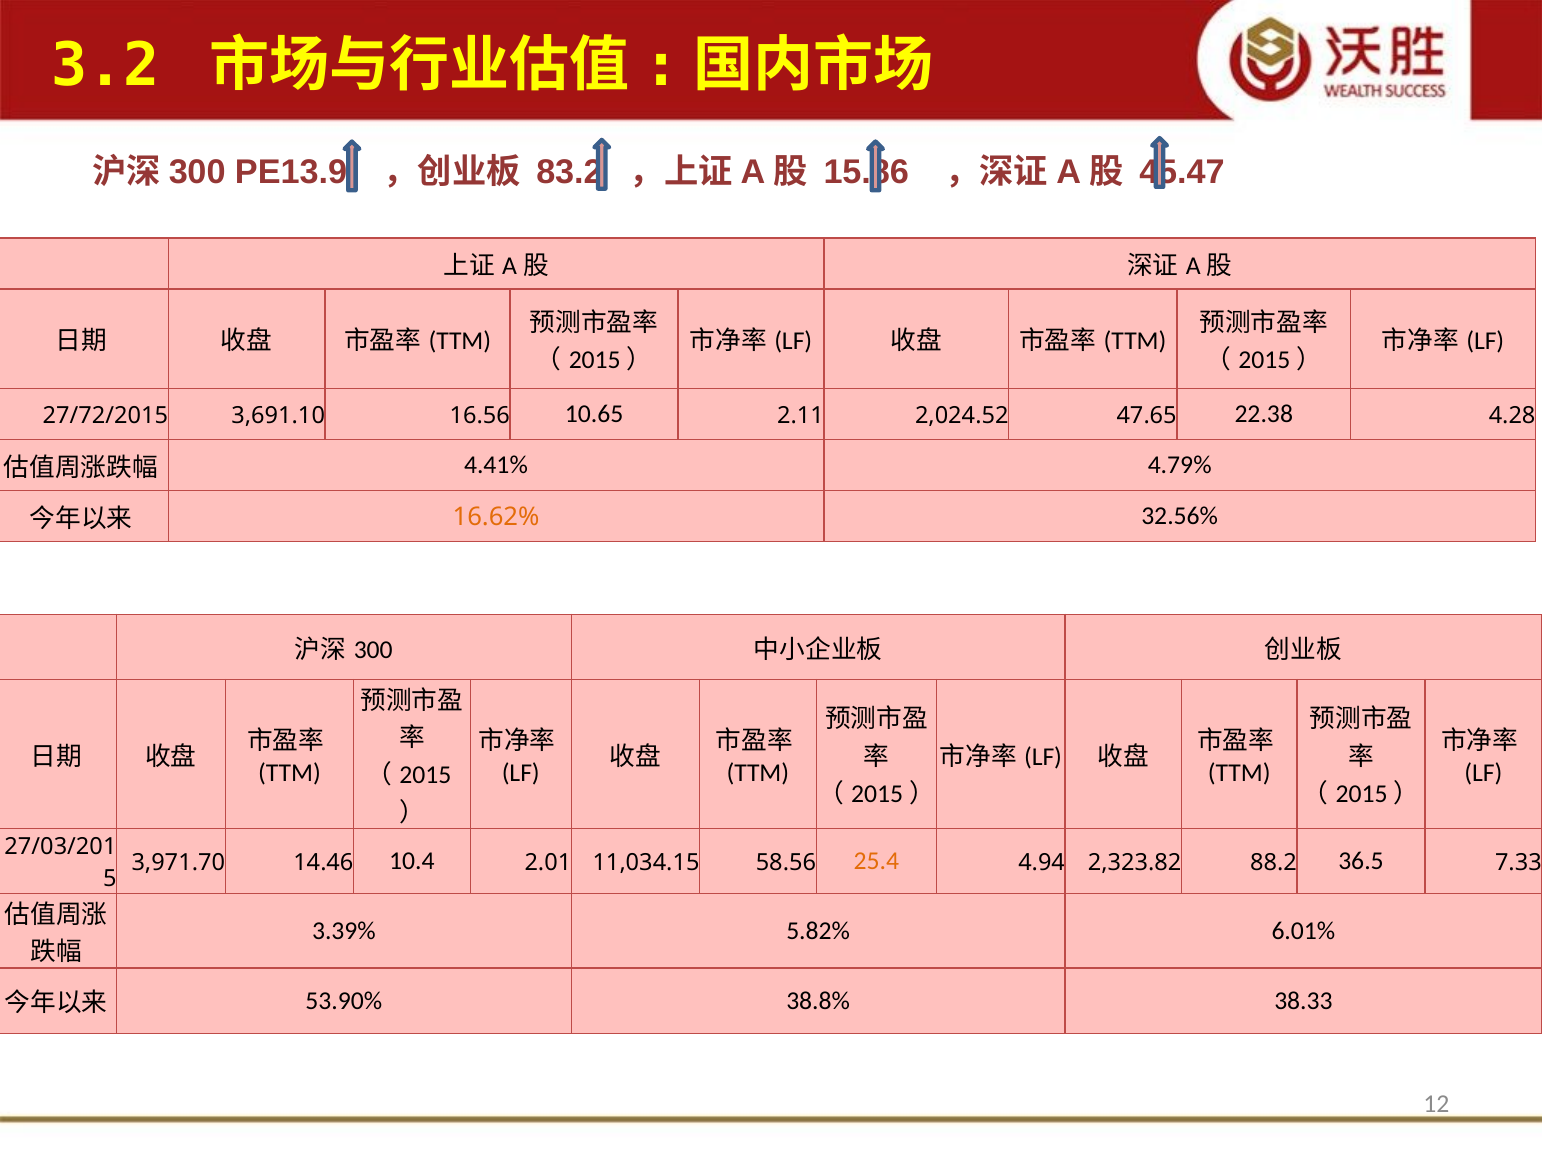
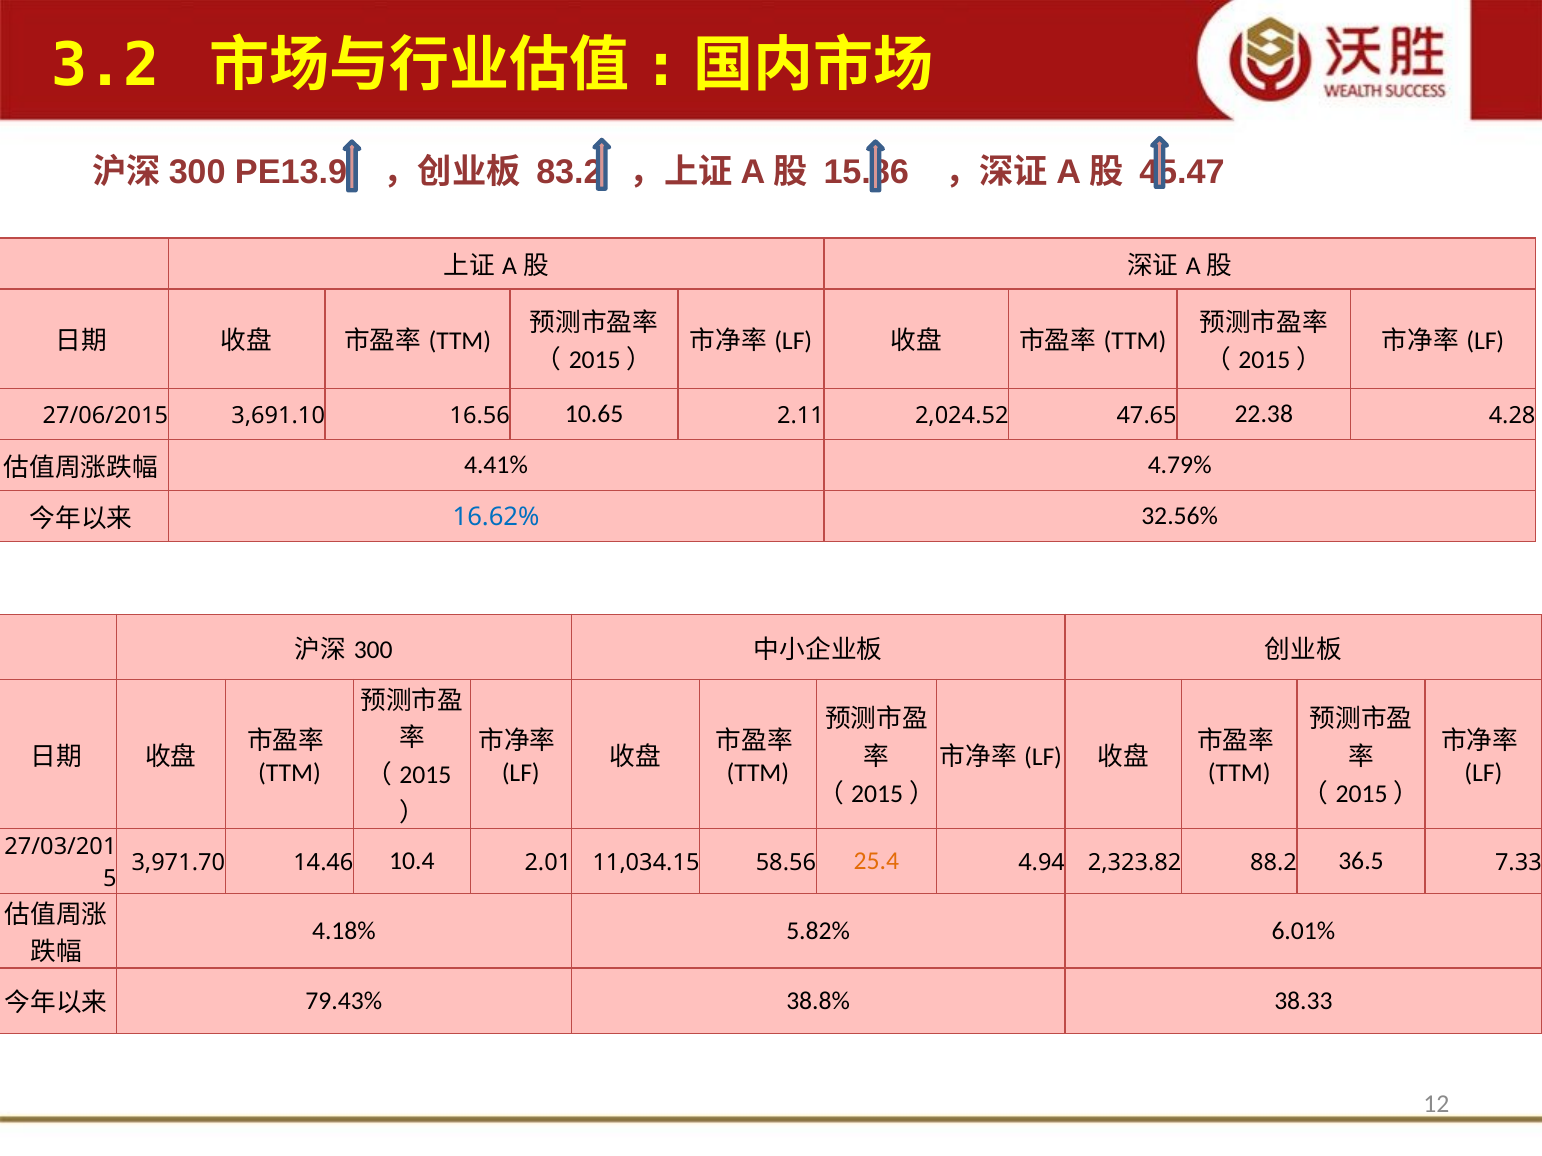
27/72/2015: 27/72/2015 -> 27/06/2015
16.62% colour: orange -> blue
3.39%: 3.39% -> 4.18%
53.90%: 53.90% -> 79.43%
